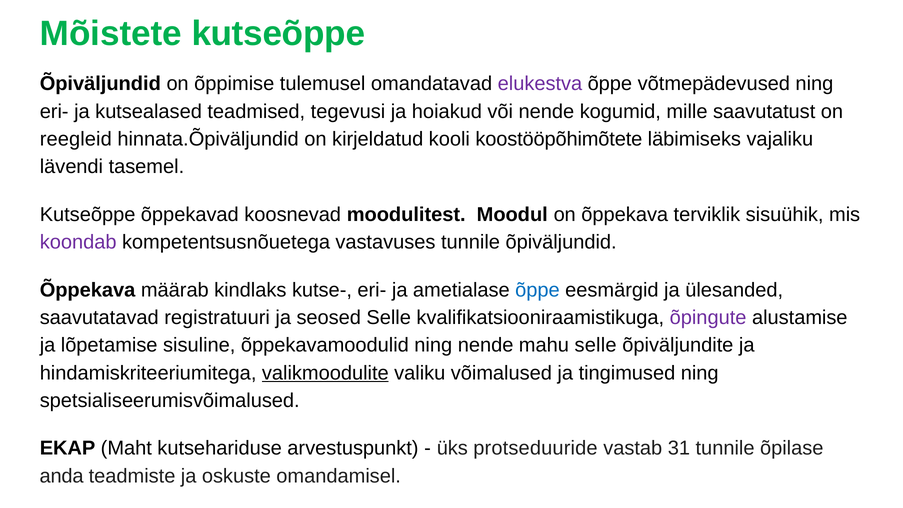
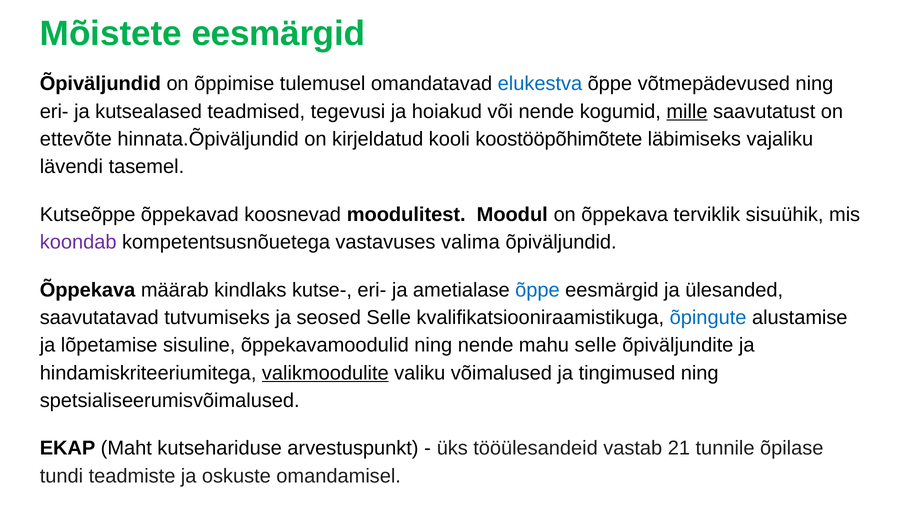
Mõistete kutseõppe: kutseõppe -> eesmärgid
elukestva colour: purple -> blue
mille underline: none -> present
reegleid: reegleid -> ettevõte
vastavuses tunnile: tunnile -> valima
registratuuri: registratuuri -> tutvumiseks
õpingute colour: purple -> blue
protseduuride: protseduuride -> tööülesandeid
31: 31 -> 21
anda: anda -> tundi
